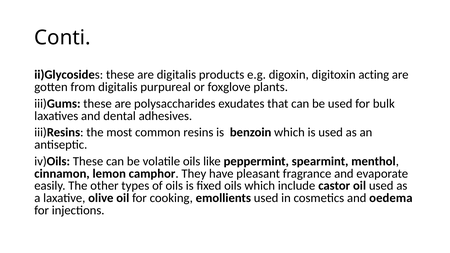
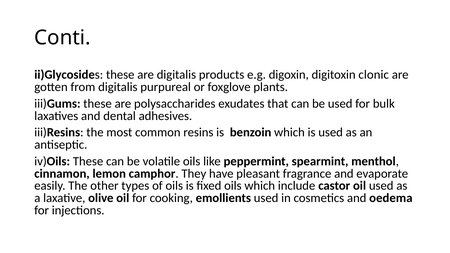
acting: acting -> clonic
